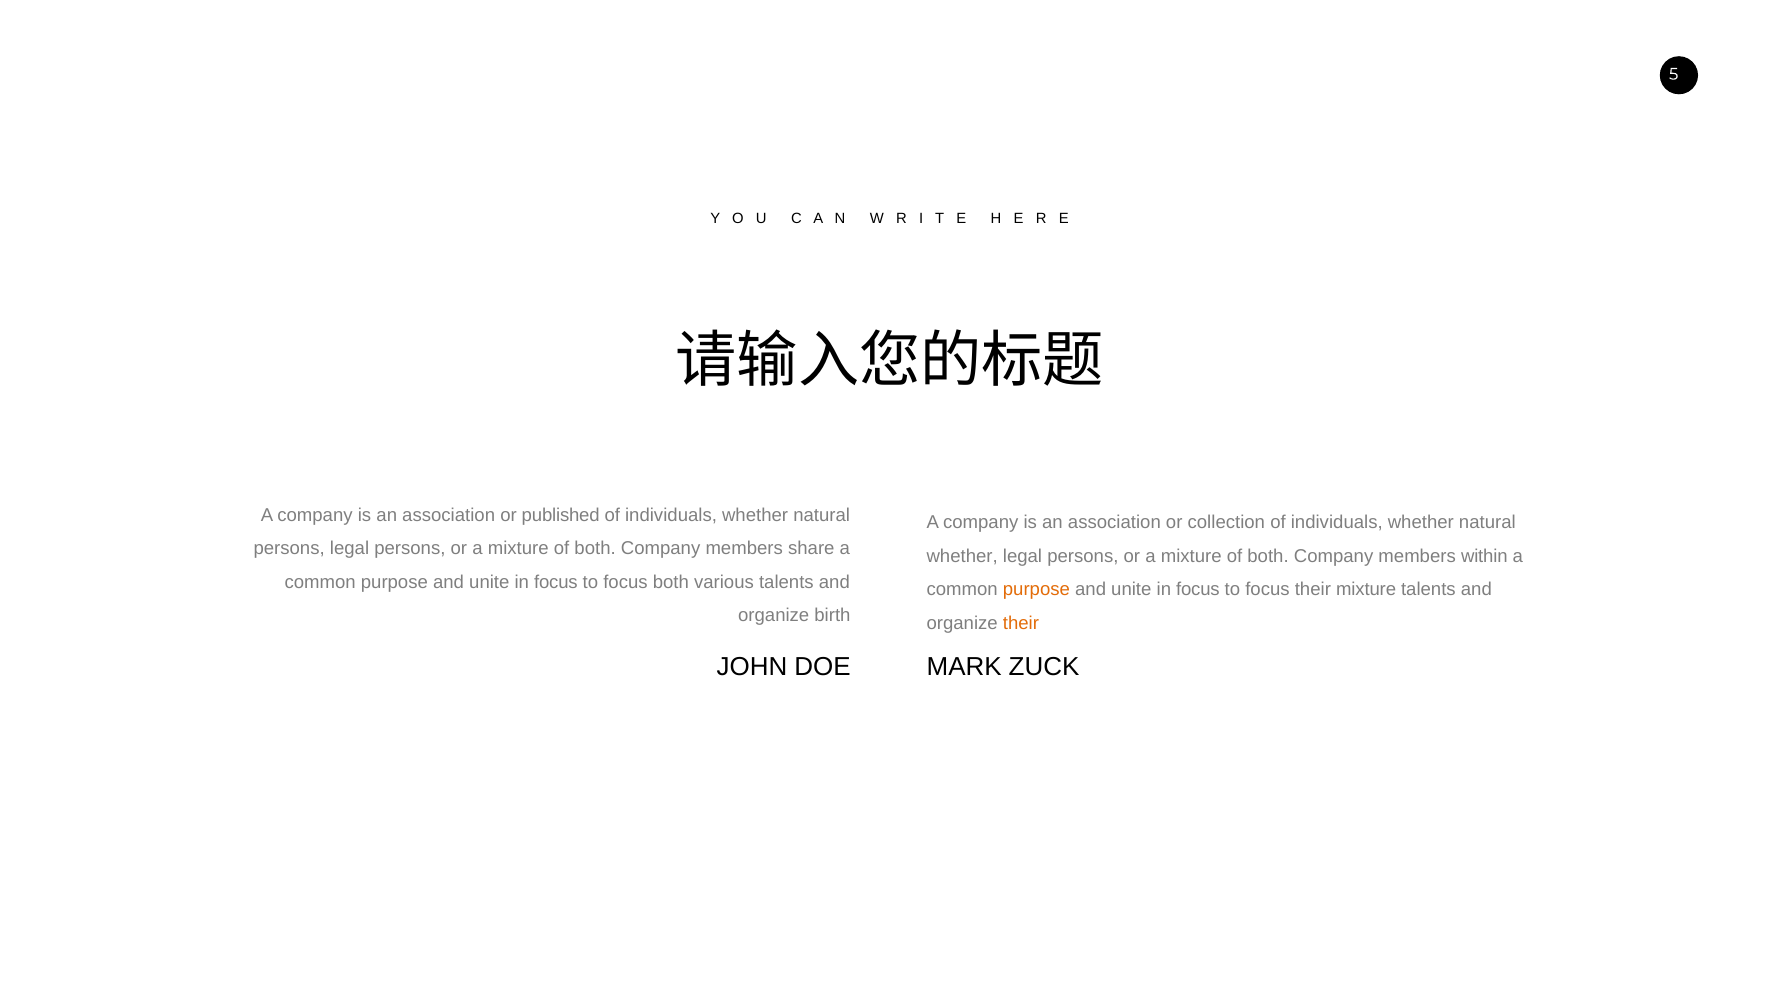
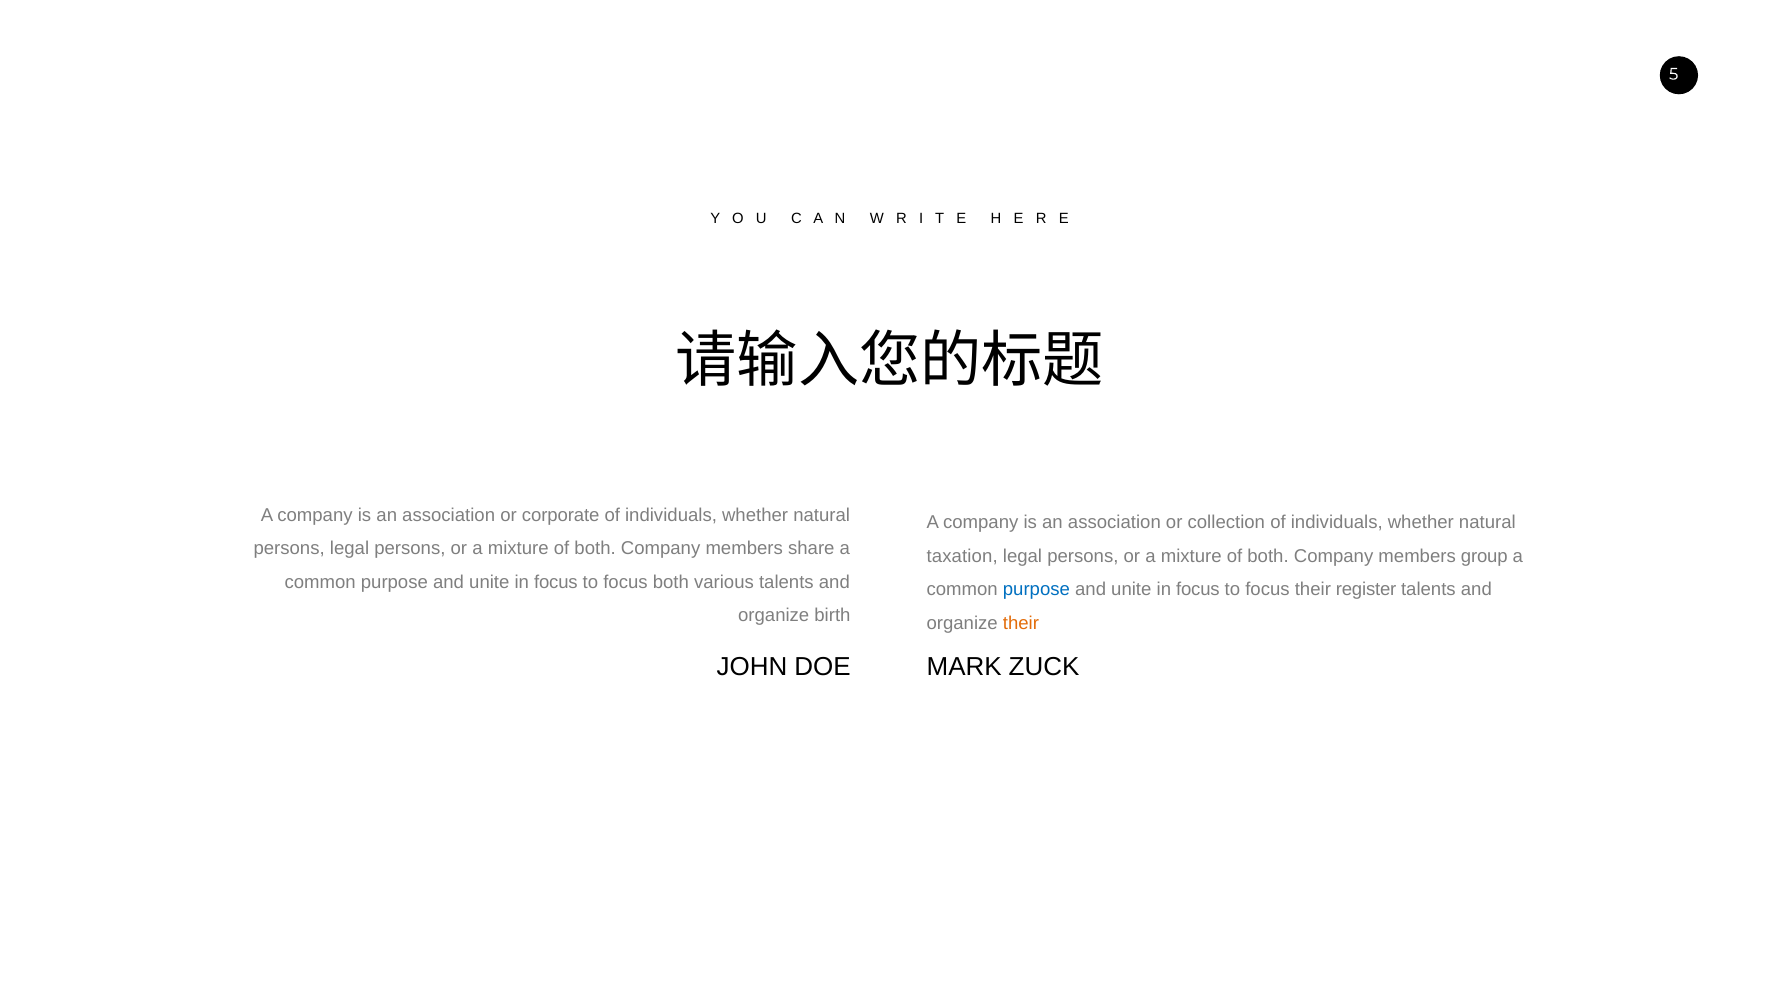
published: published -> corporate
whether at (962, 556): whether -> taxation
within: within -> group
purpose at (1036, 589) colour: orange -> blue
their mixture: mixture -> register
